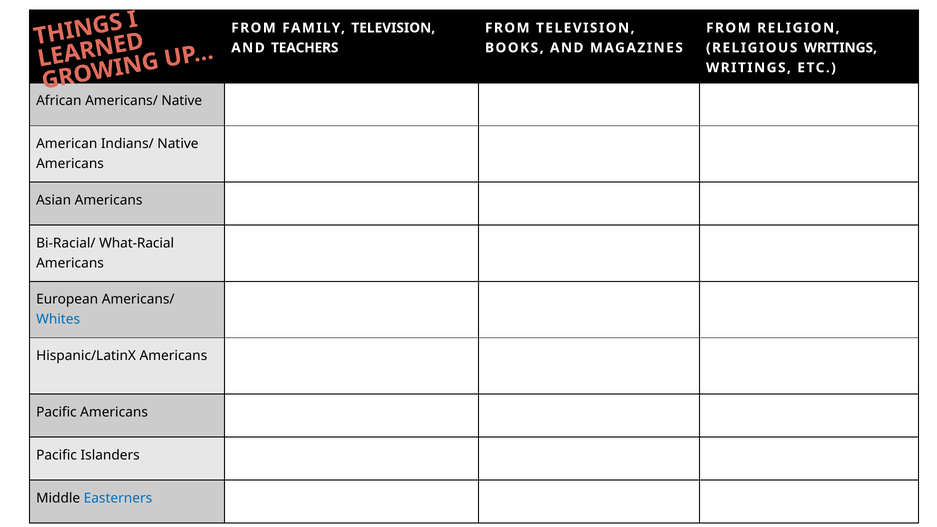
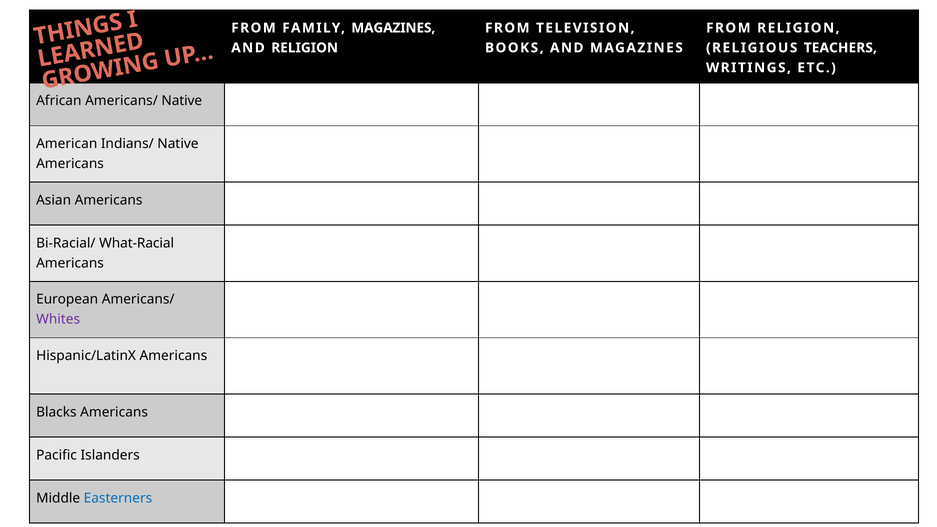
FAMILY TELEVISION: TELEVISION -> MAGAZINES
AND TEACHERS: TEACHERS -> RELIGION
RELIGIOUS WRITINGS: WRITINGS -> TEACHERS
Whites colour: blue -> purple
Pacific at (56, 412): Pacific -> Blacks
